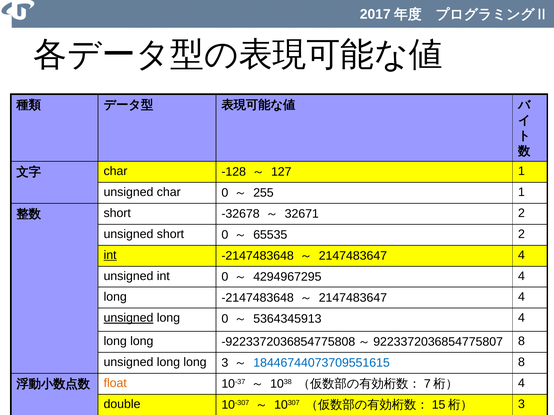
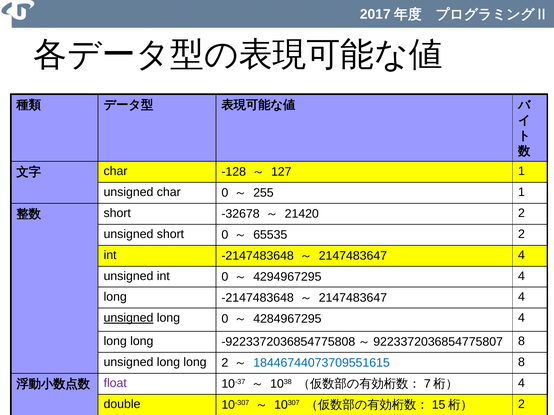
32671: 32671 -> 21420
int at (110, 255) underline: present -> none
5364345913: 5364345913 -> 4284967295
long 3: 3 -> 2
float colour: orange -> purple
3 at (521, 405): 3 -> 2
